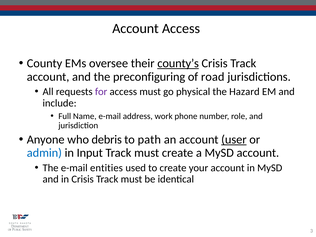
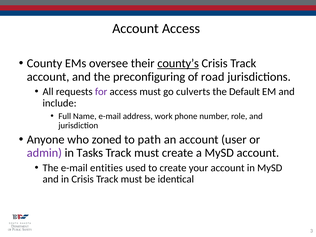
physical: physical -> culverts
Hazard: Hazard -> Default
debris: debris -> zoned
user underline: present -> none
admin colour: blue -> purple
Input: Input -> Tasks
